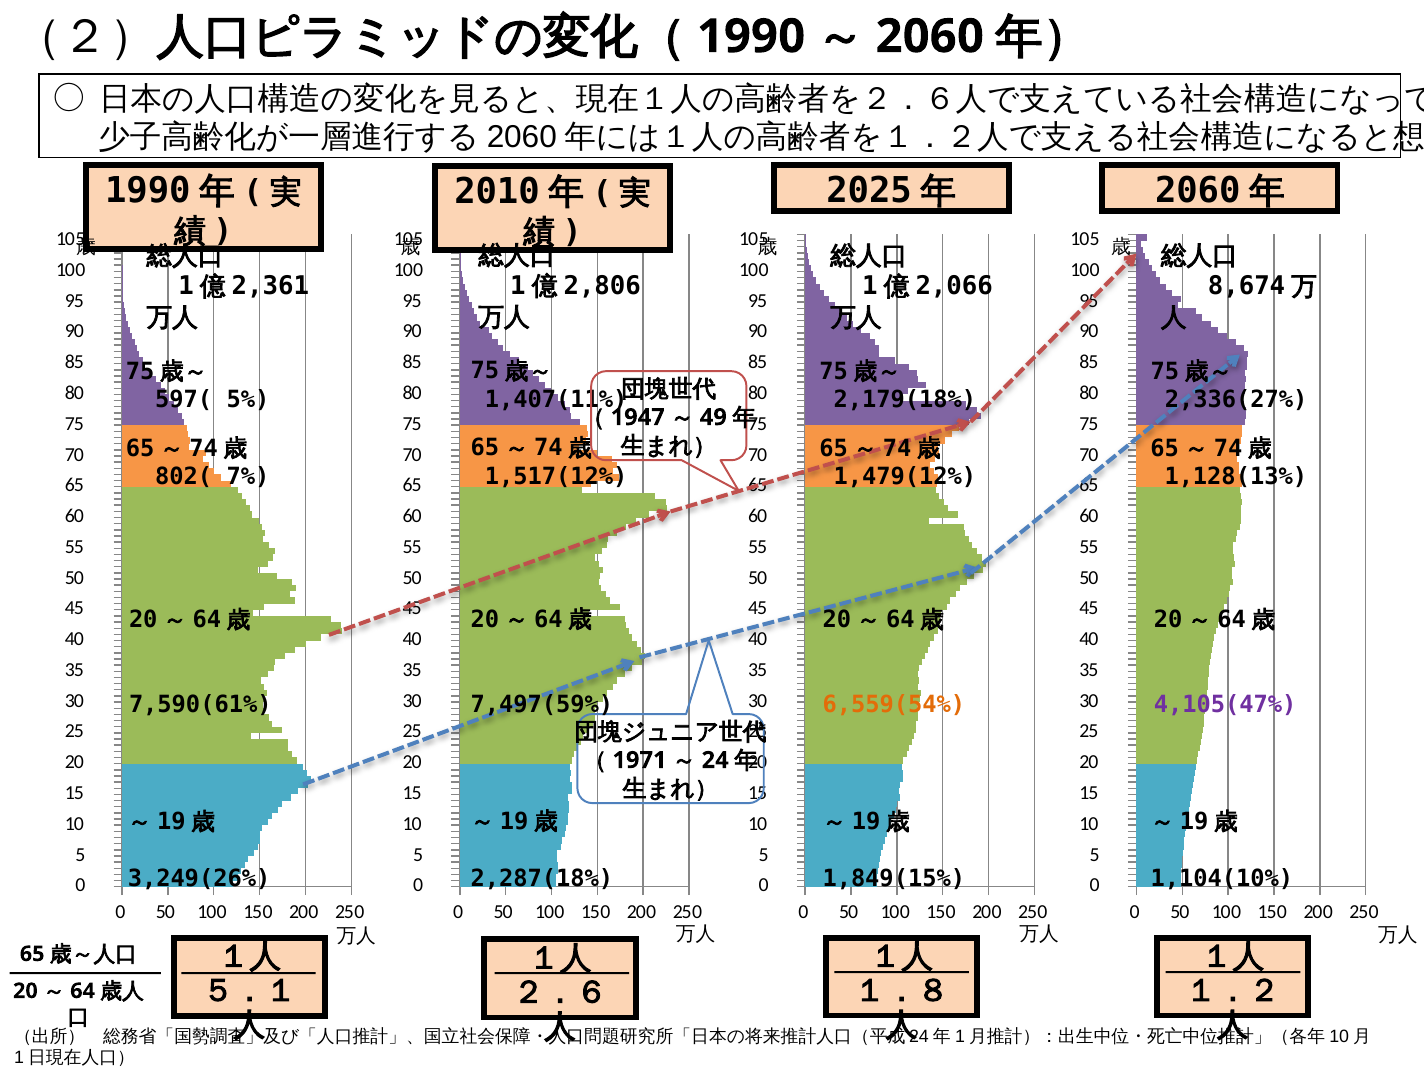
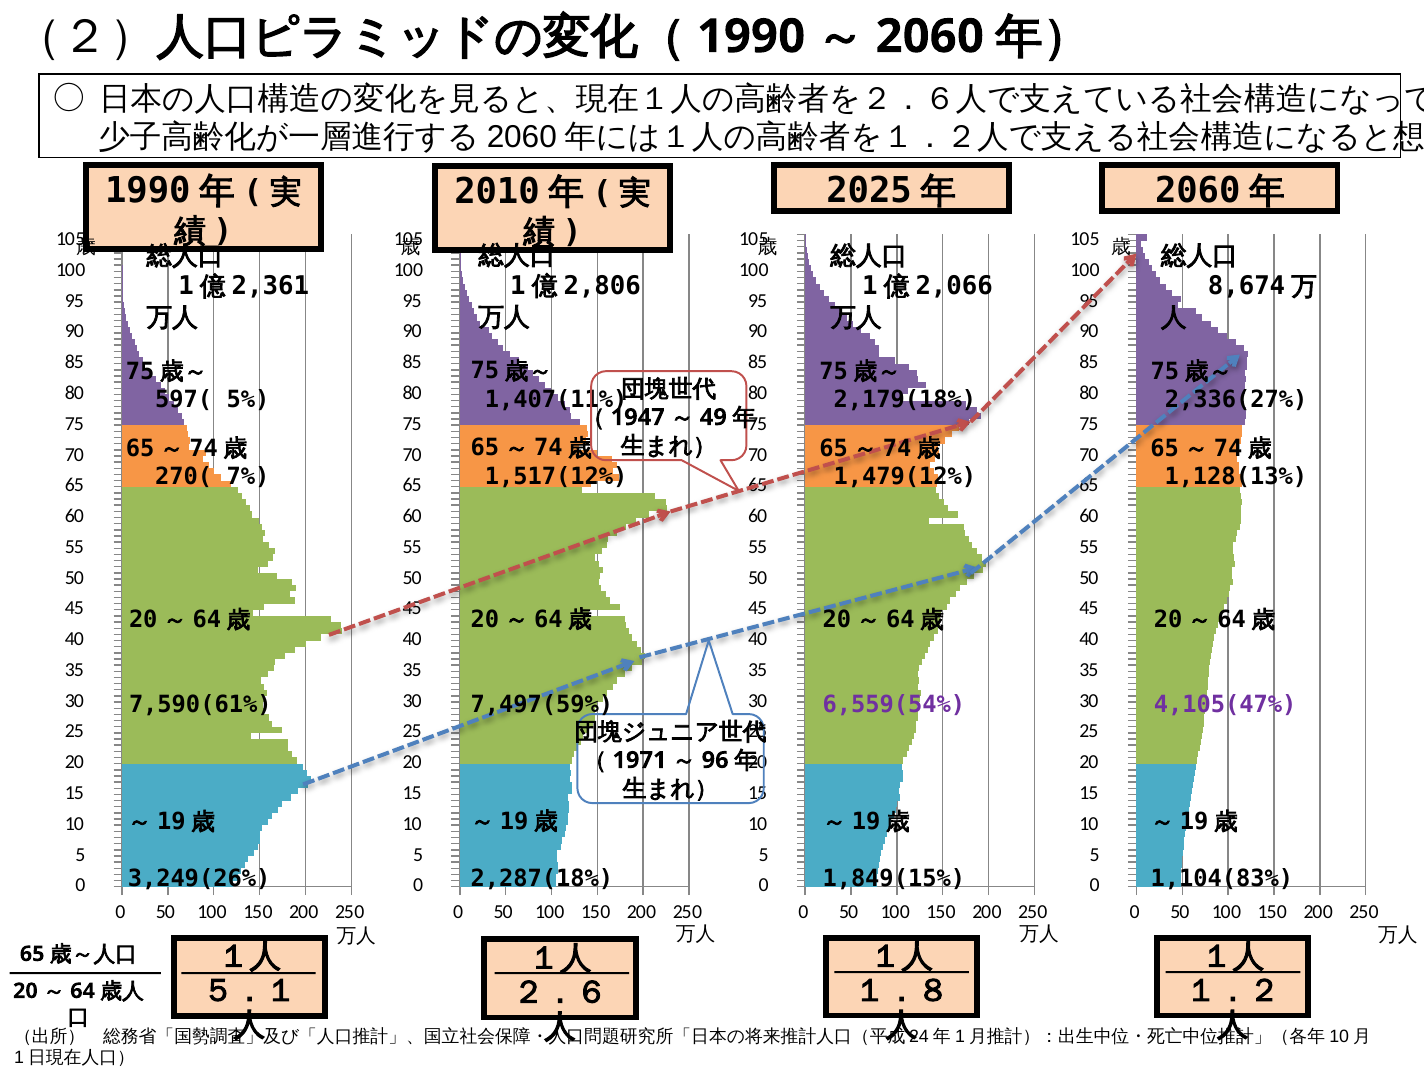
802(: 802( -> 270(
6,559(54% colour: orange -> purple
24: 24 -> 96
1,104(10%: 1,104(10% -> 1,104(83%
